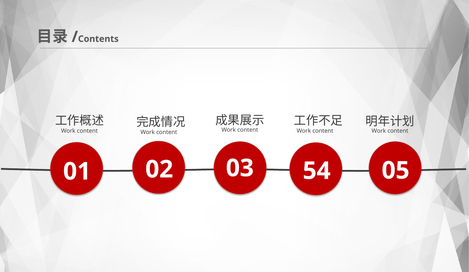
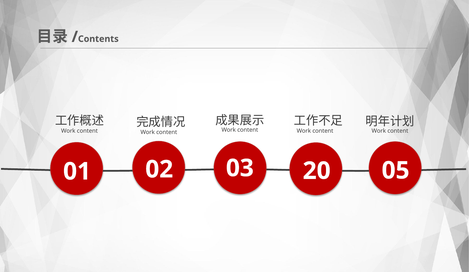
54: 54 -> 20
